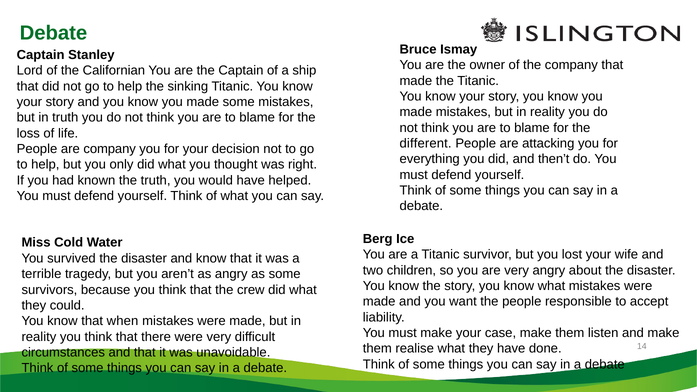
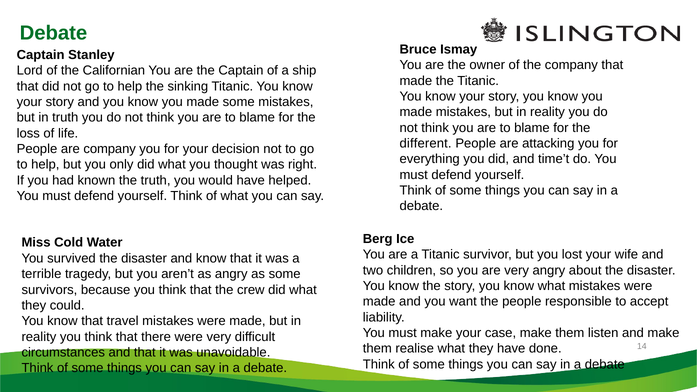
then’t: then’t -> time’t
when: when -> travel
